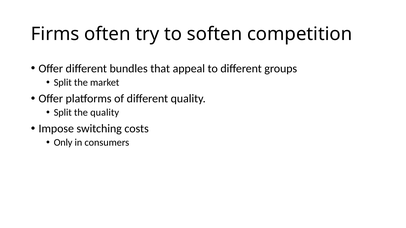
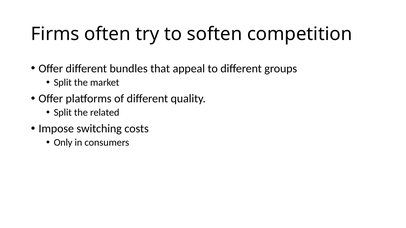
the quality: quality -> related
